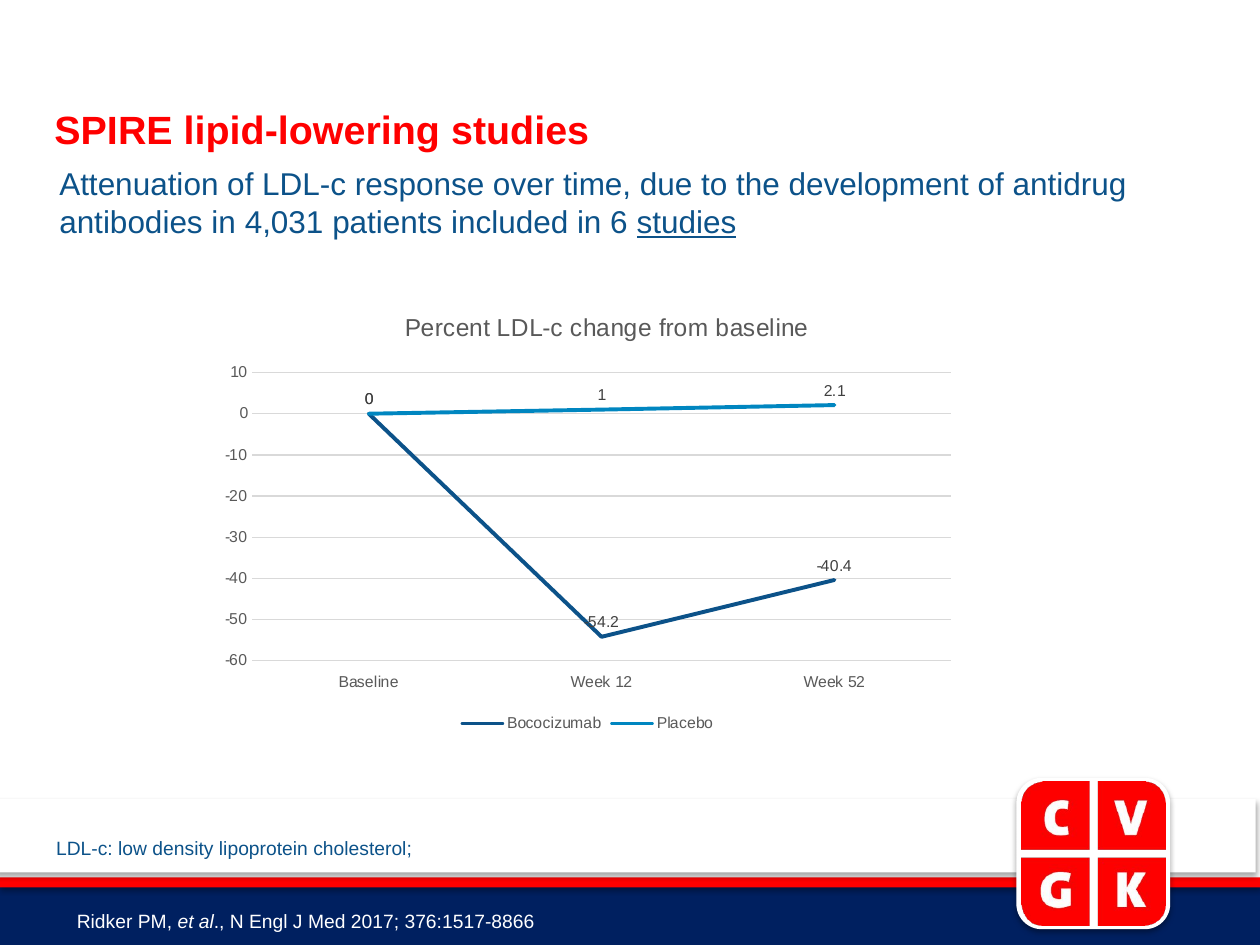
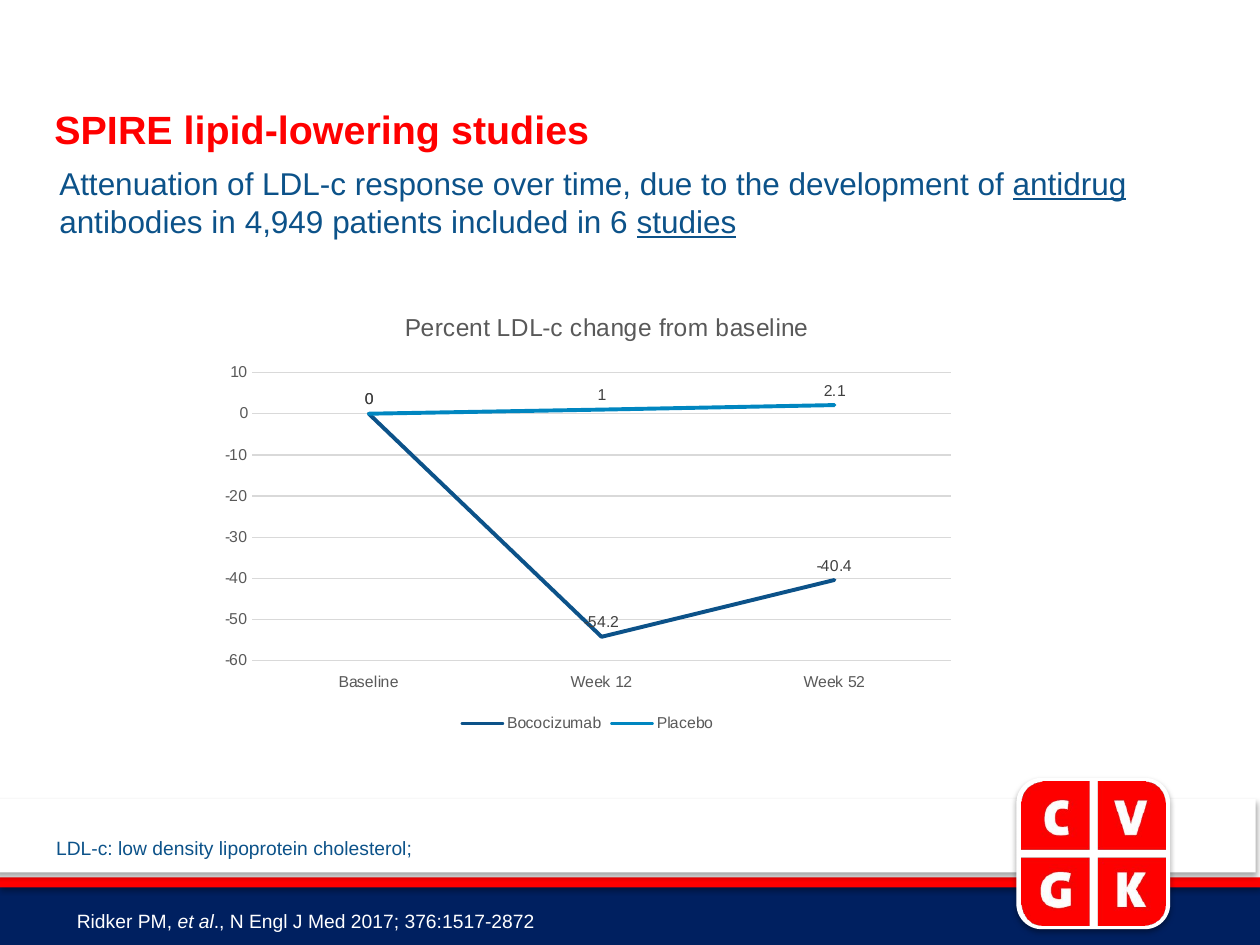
antidrug underline: none -> present
4,031: 4,031 -> 4,949
376:1517-8866: 376:1517-8866 -> 376:1517-2872
